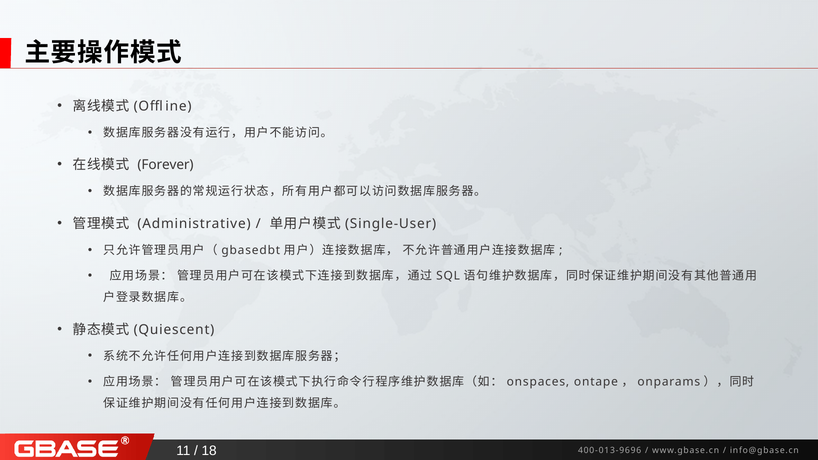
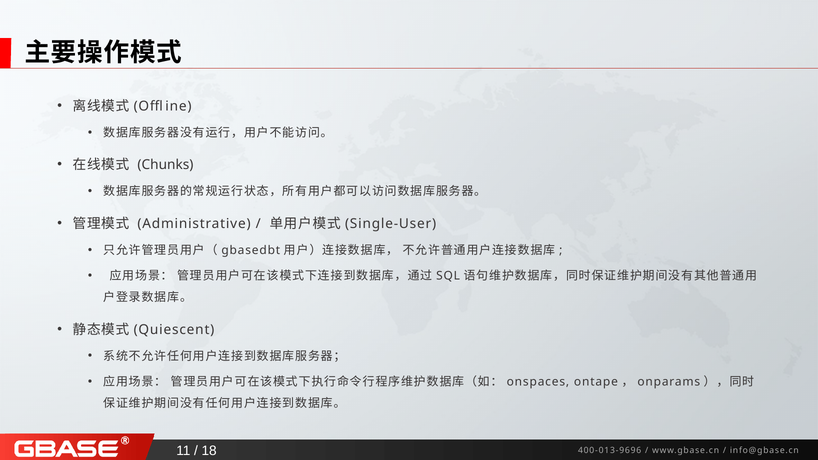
Forever: Forever -> Chunks
